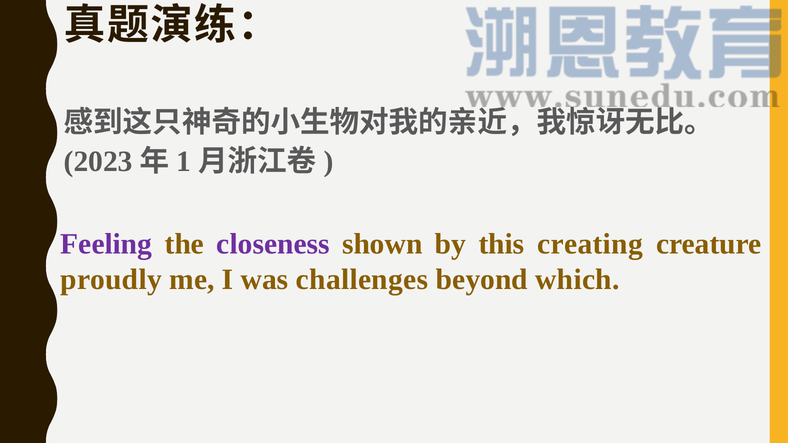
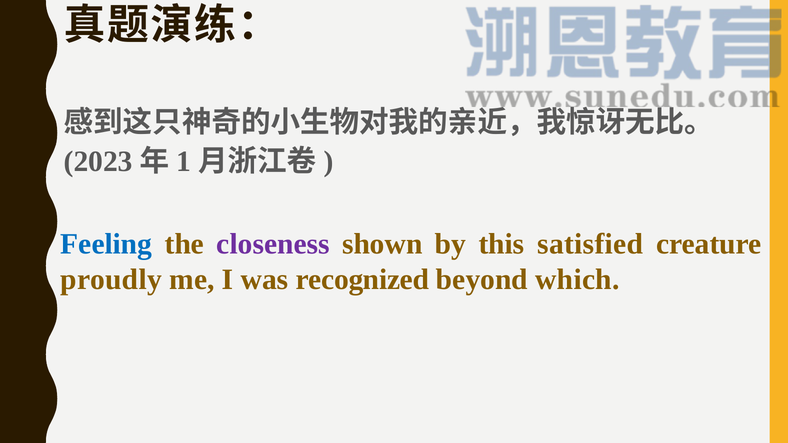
Feeling colour: purple -> blue
creating: creating -> satisfied
challenges: challenges -> recognized
